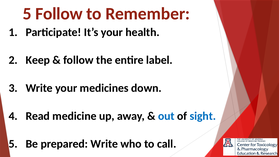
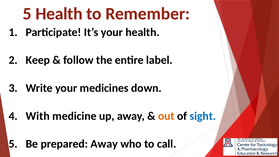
5 Follow: Follow -> Health
Read: Read -> With
out colour: blue -> orange
prepared Write: Write -> Away
